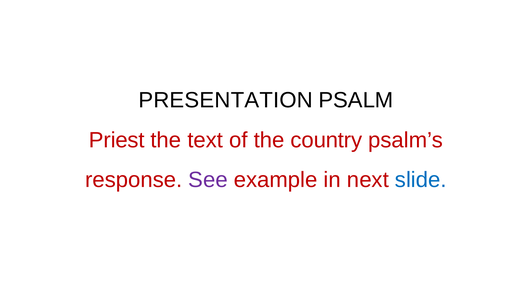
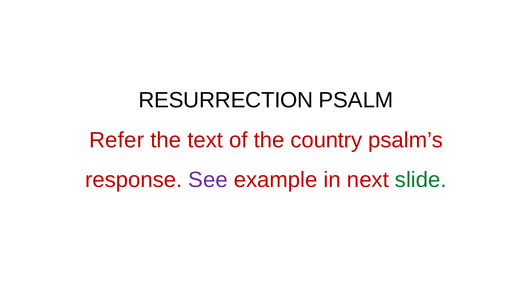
PRESENTATION: PRESENTATION -> RESURRECTION
Priest: Priest -> Refer
slide colour: blue -> green
